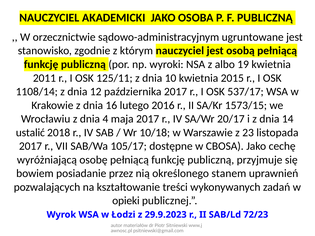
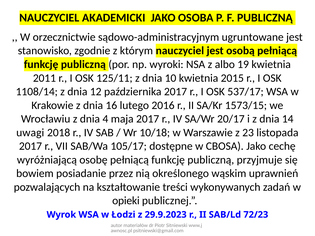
ustalić: ustalić -> uwagi
stanem: stanem -> wąskim
